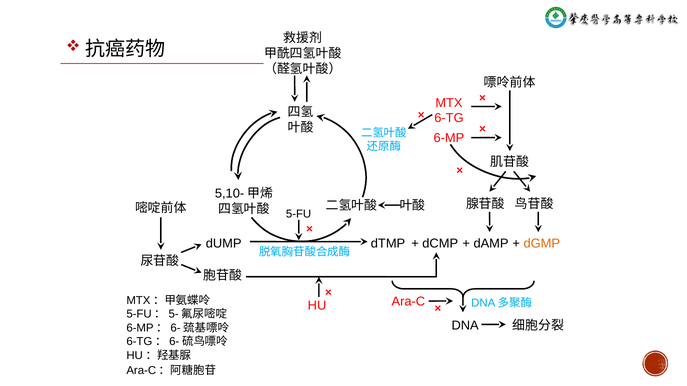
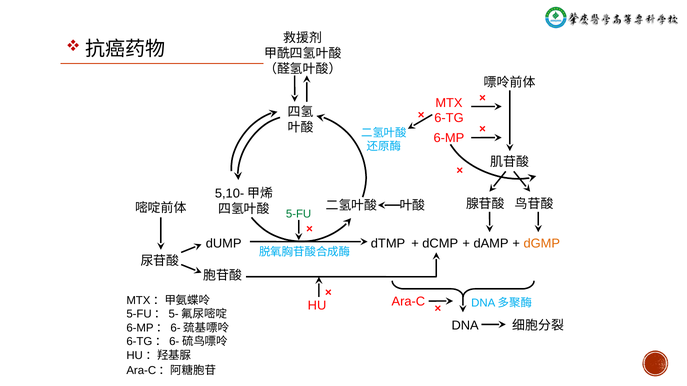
5-FU colour: black -> green
